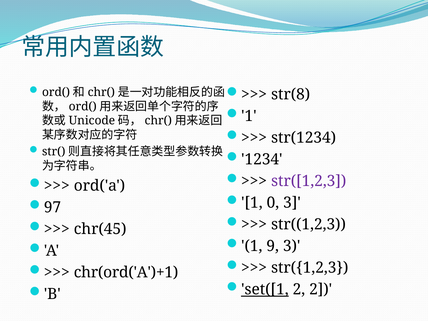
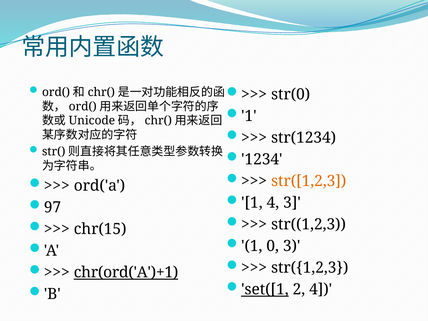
str(8: str(8 -> str(0
str([1,2,3 colour: purple -> orange
1 0: 0 -> 4
chr(45: chr(45 -> chr(15
9: 9 -> 0
chr(ord('A')+1 underline: none -> present
2 2: 2 -> 4
